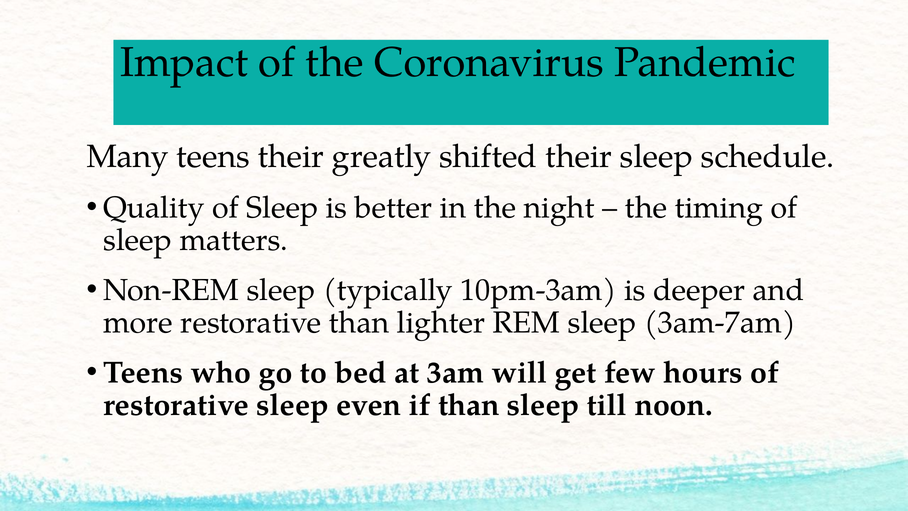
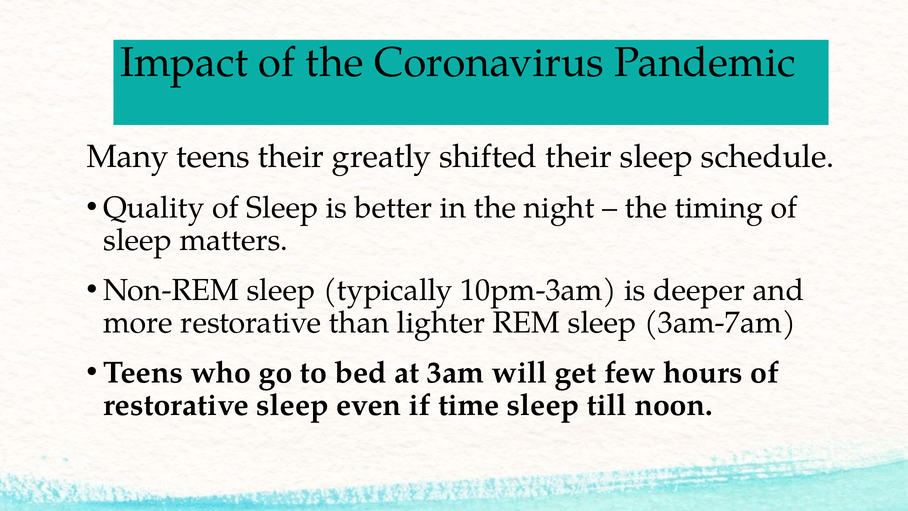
if than: than -> time
